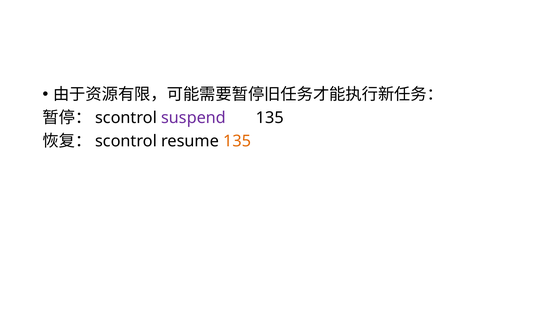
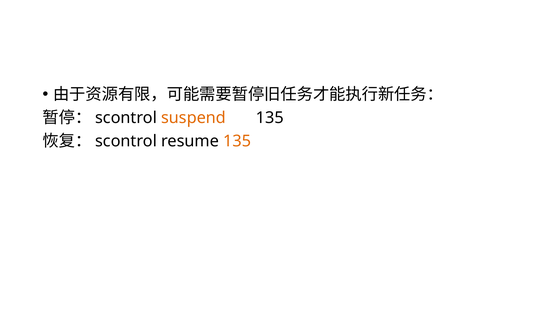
suspend colour: purple -> orange
